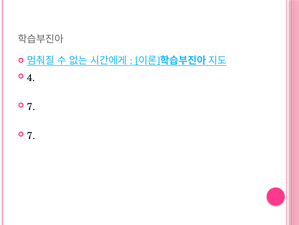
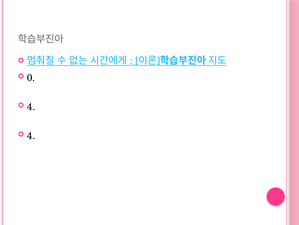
4: 4 -> 0
7 at (31, 106): 7 -> 4
7 at (31, 135): 7 -> 4
